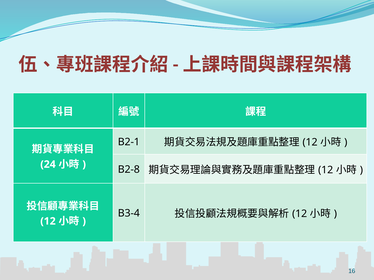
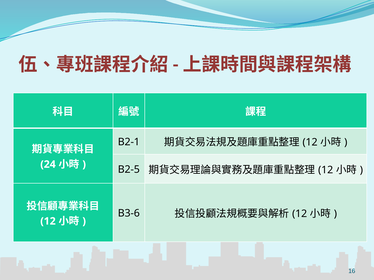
B2-8: B2-8 -> B2-5
B3-4: B3-4 -> B3-6
